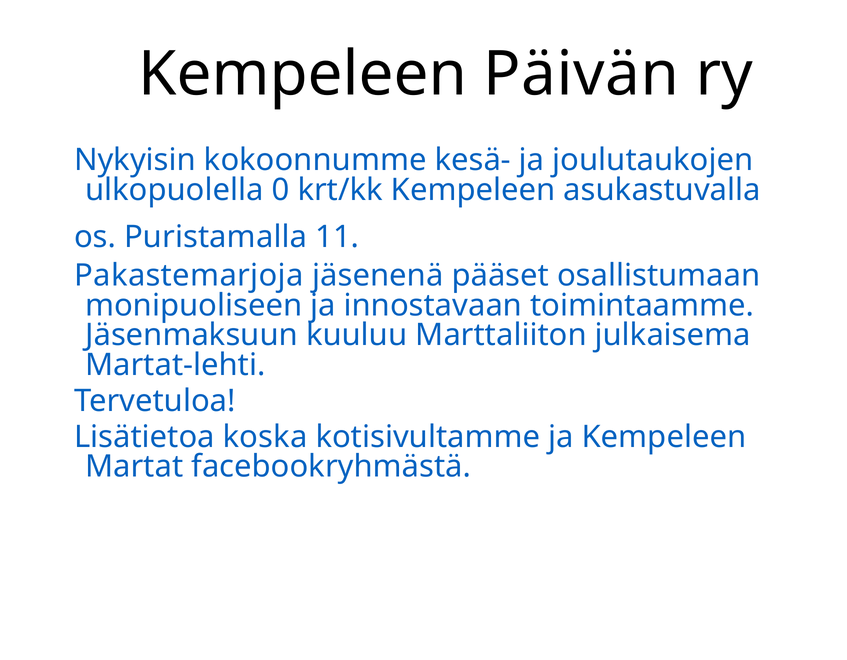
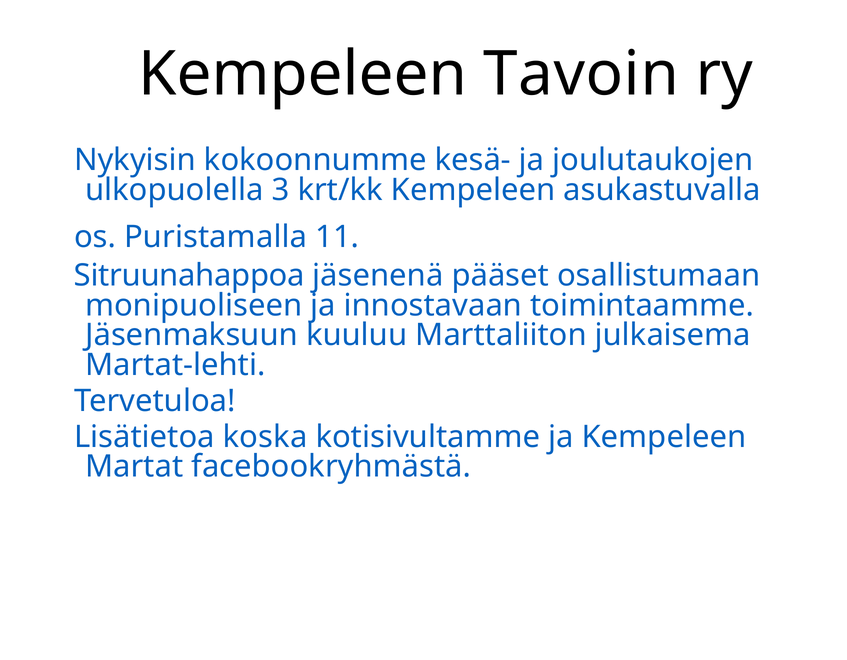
Päivän: Päivän -> Tavoin
0: 0 -> 3
Pakastemarjoja: Pakastemarjoja -> Sitruunahappoa
